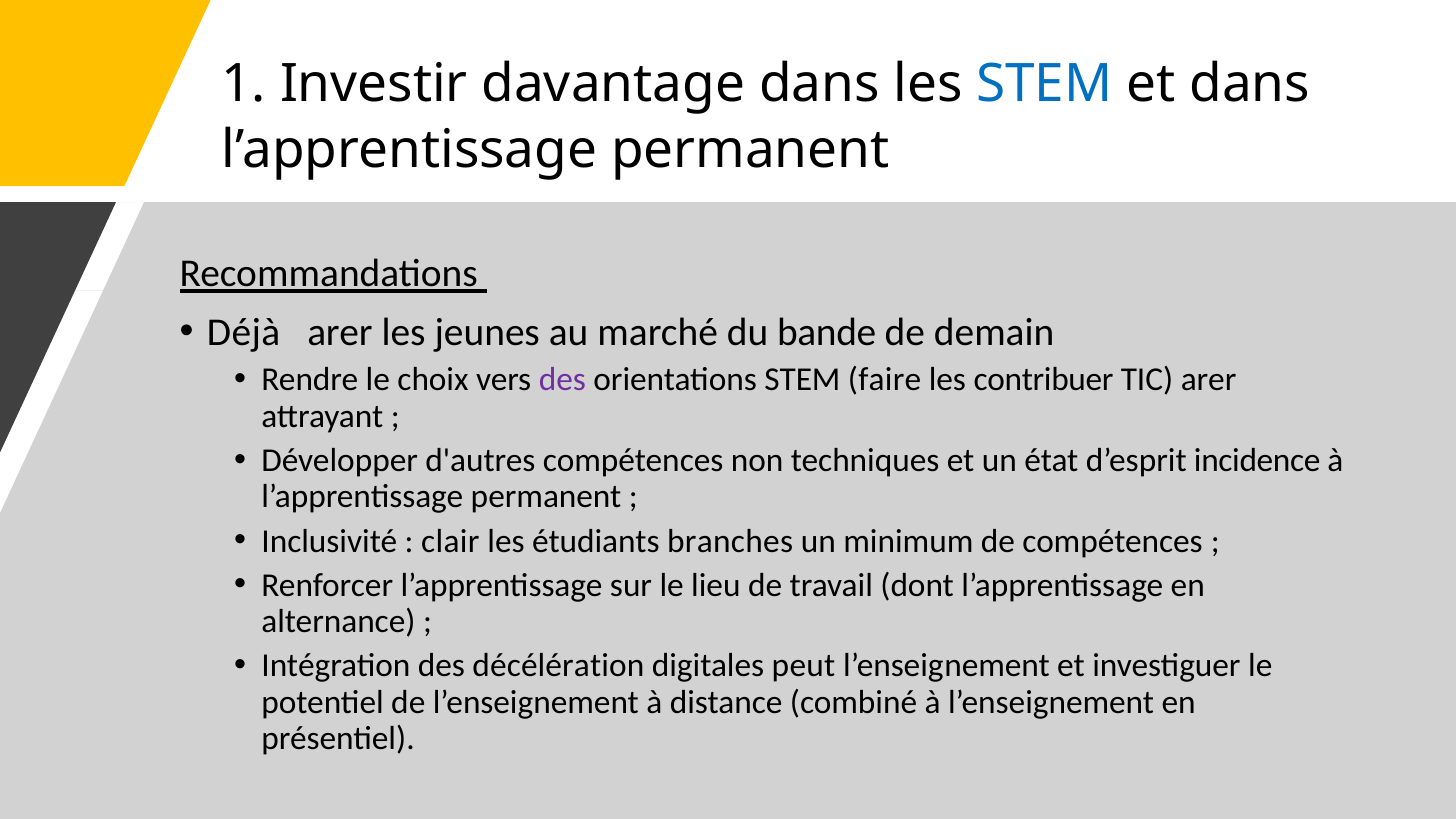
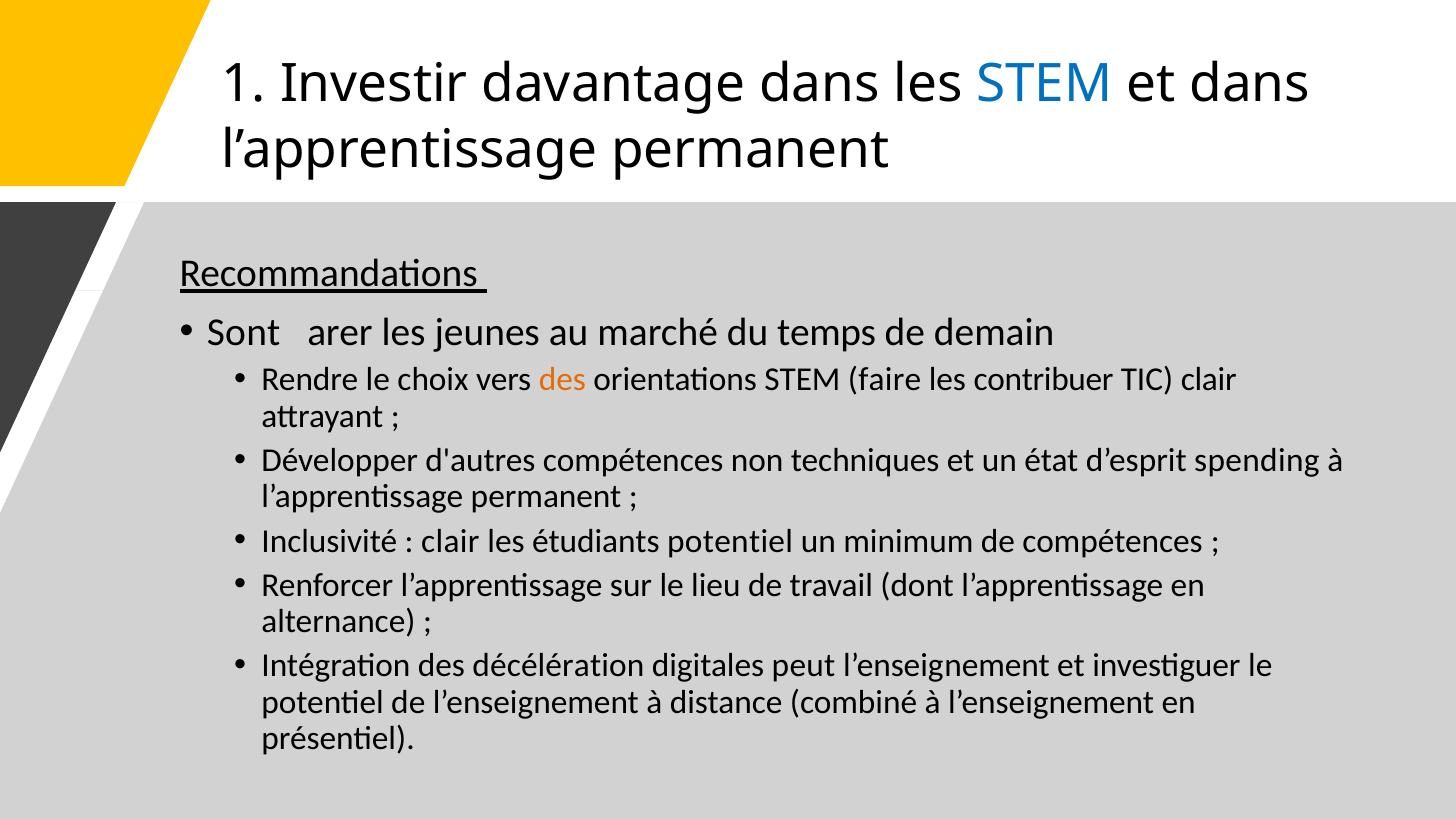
Déjà: Déjà -> Sont
bande: bande -> temps
des at (562, 380) colour: purple -> orange
TIC arer: arer -> clair
incidence: incidence -> spending
étudiants branches: branches -> potentiel
